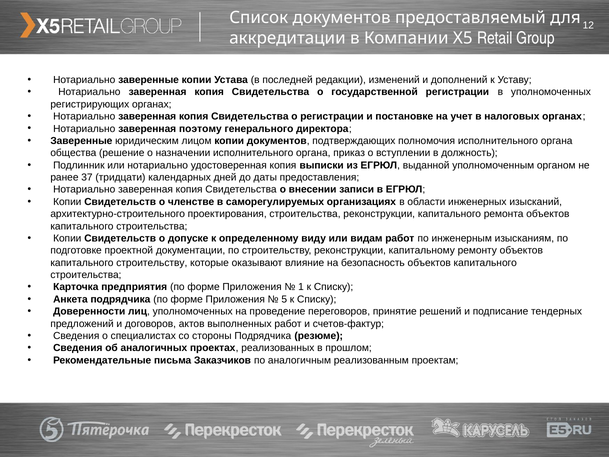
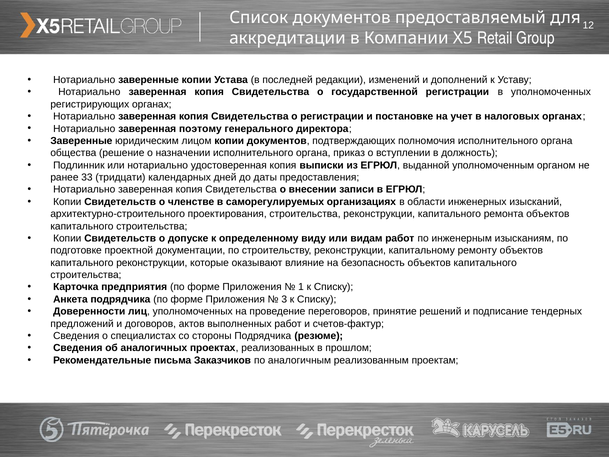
37: 37 -> 33
капитального строительству: строительству -> реконструкции
5: 5 -> 3
